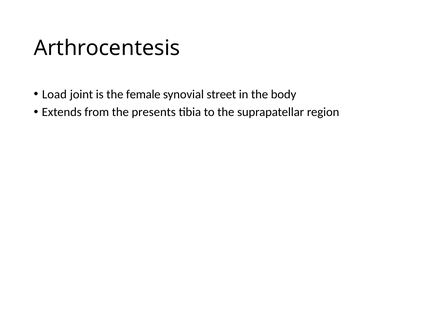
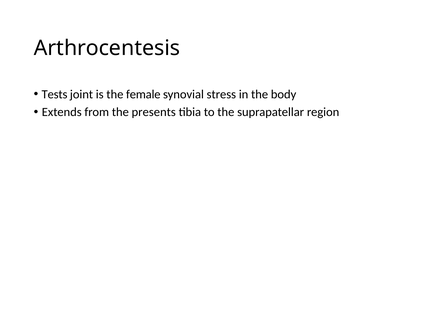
Load: Load -> Tests
street: street -> stress
